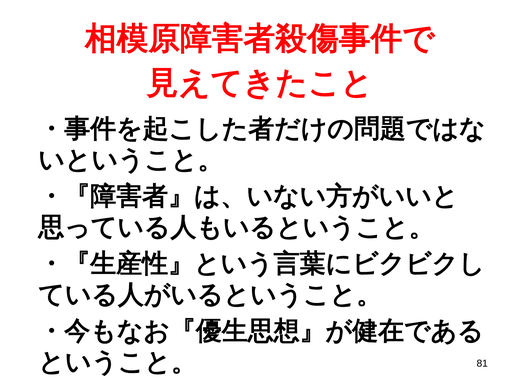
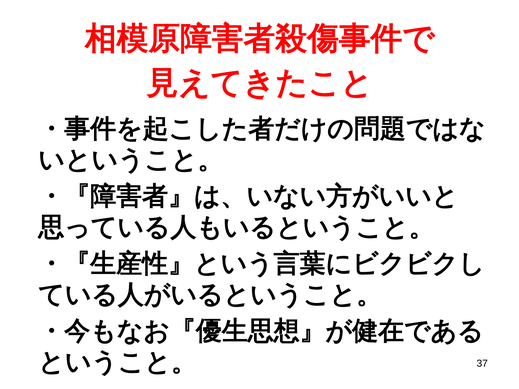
81: 81 -> 37
